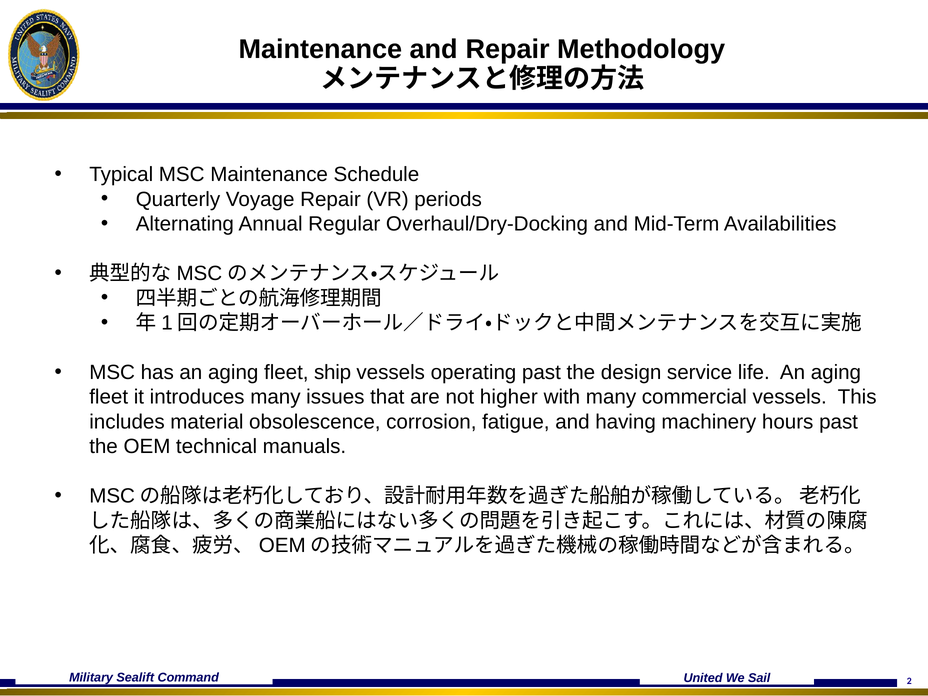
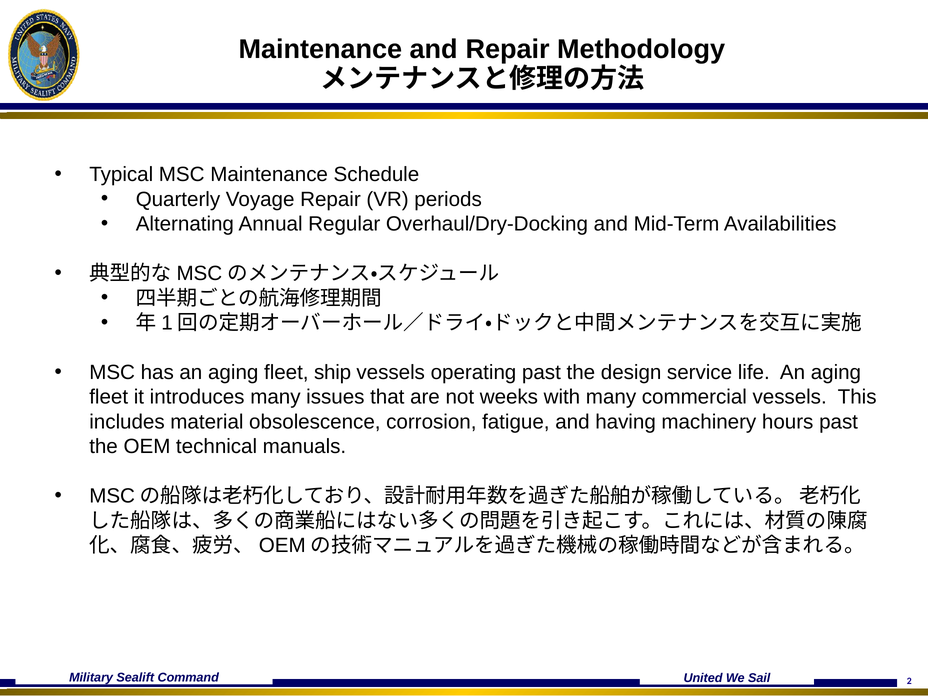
higher: higher -> weeks
